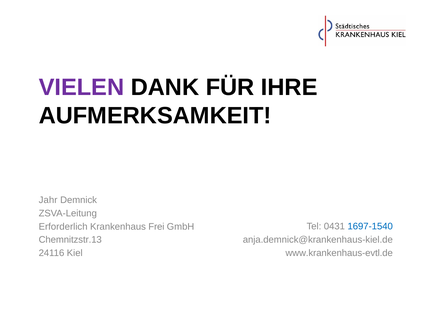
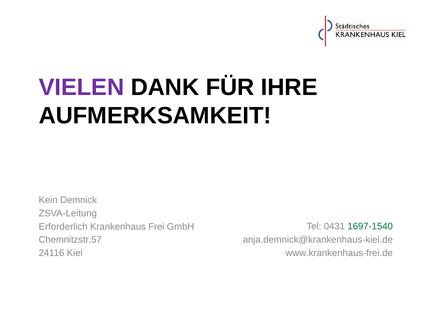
Jahr: Jahr -> Kein
1697-1540 colour: blue -> green
Chemnitzstr.13: Chemnitzstr.13 -> Chemnitzstr.57
www.krankenhaus-evtl.de: www.krankenhaus-evtl.de -> www.krankenhaus-frei.de
